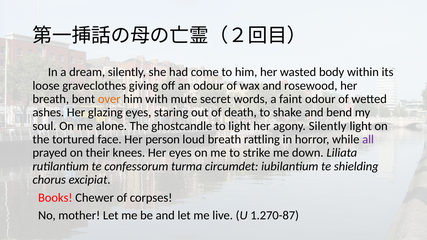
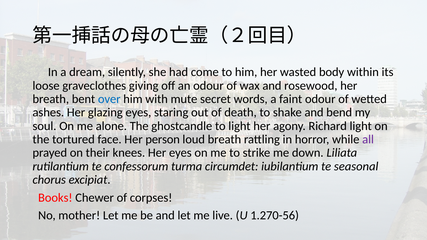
over colour: orange -> blue
agony Silently: Silently -> Richard
shielding: shielding -> seasonal
1.270-87: 1.270-87 -> 1.270-56
